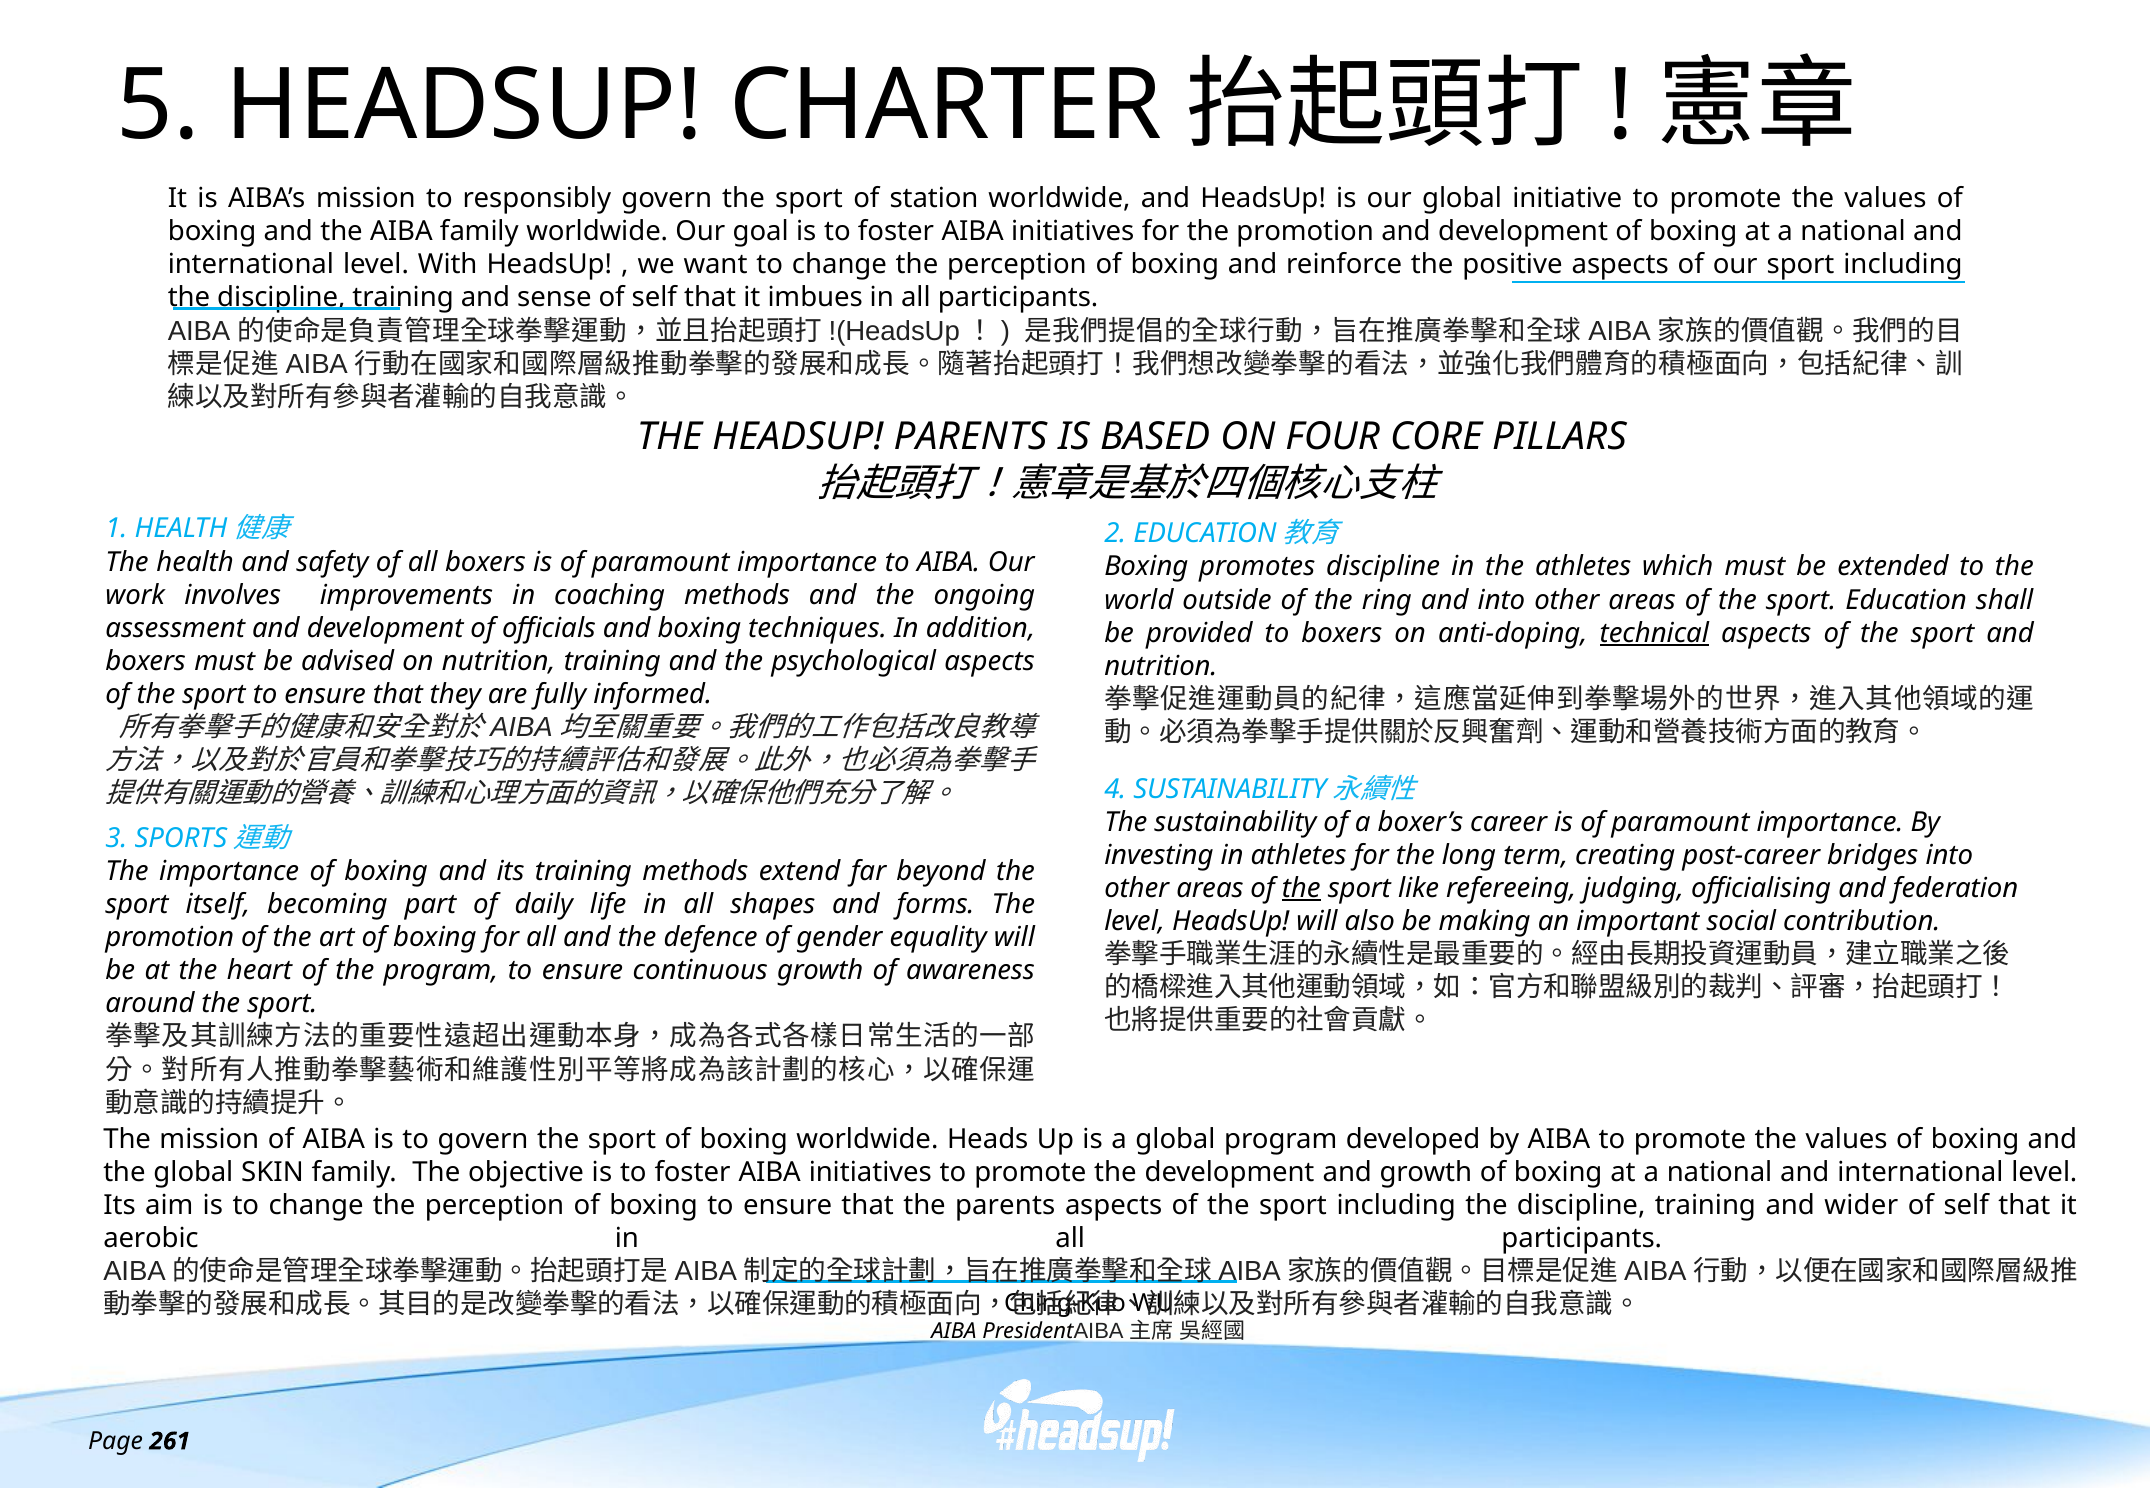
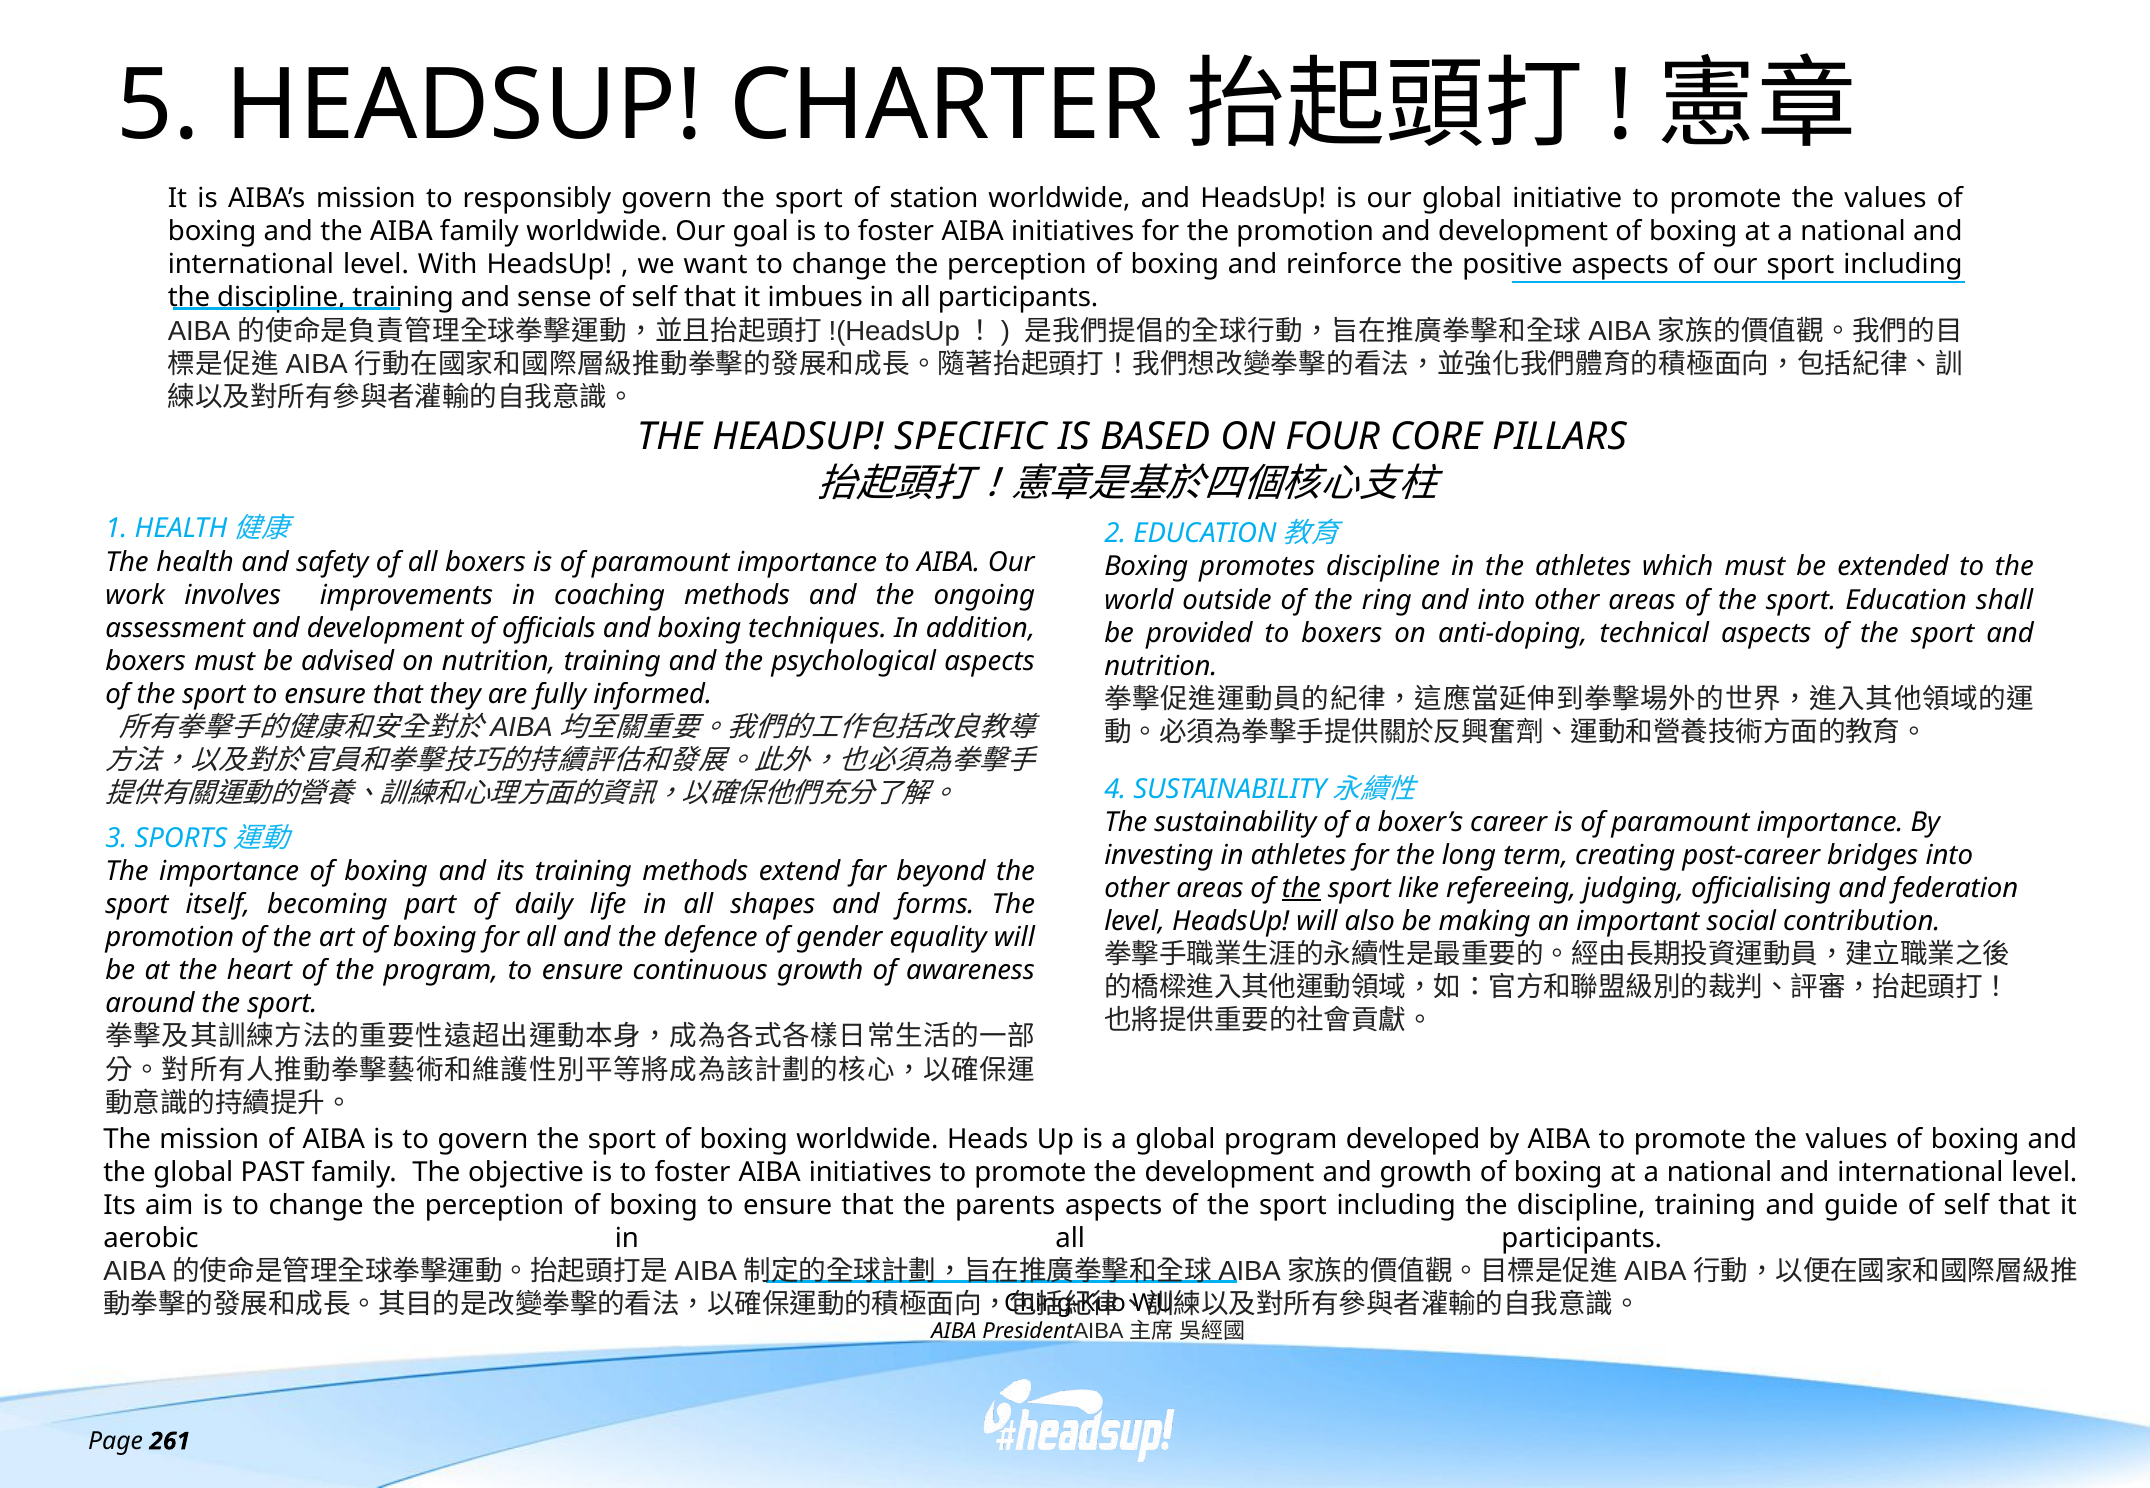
HEADSUP PARENTS: PARENTS -> SPECIFIC
technical underline: present -> none
SKIN: SKIN -> PAST
wider: wider -> guide
